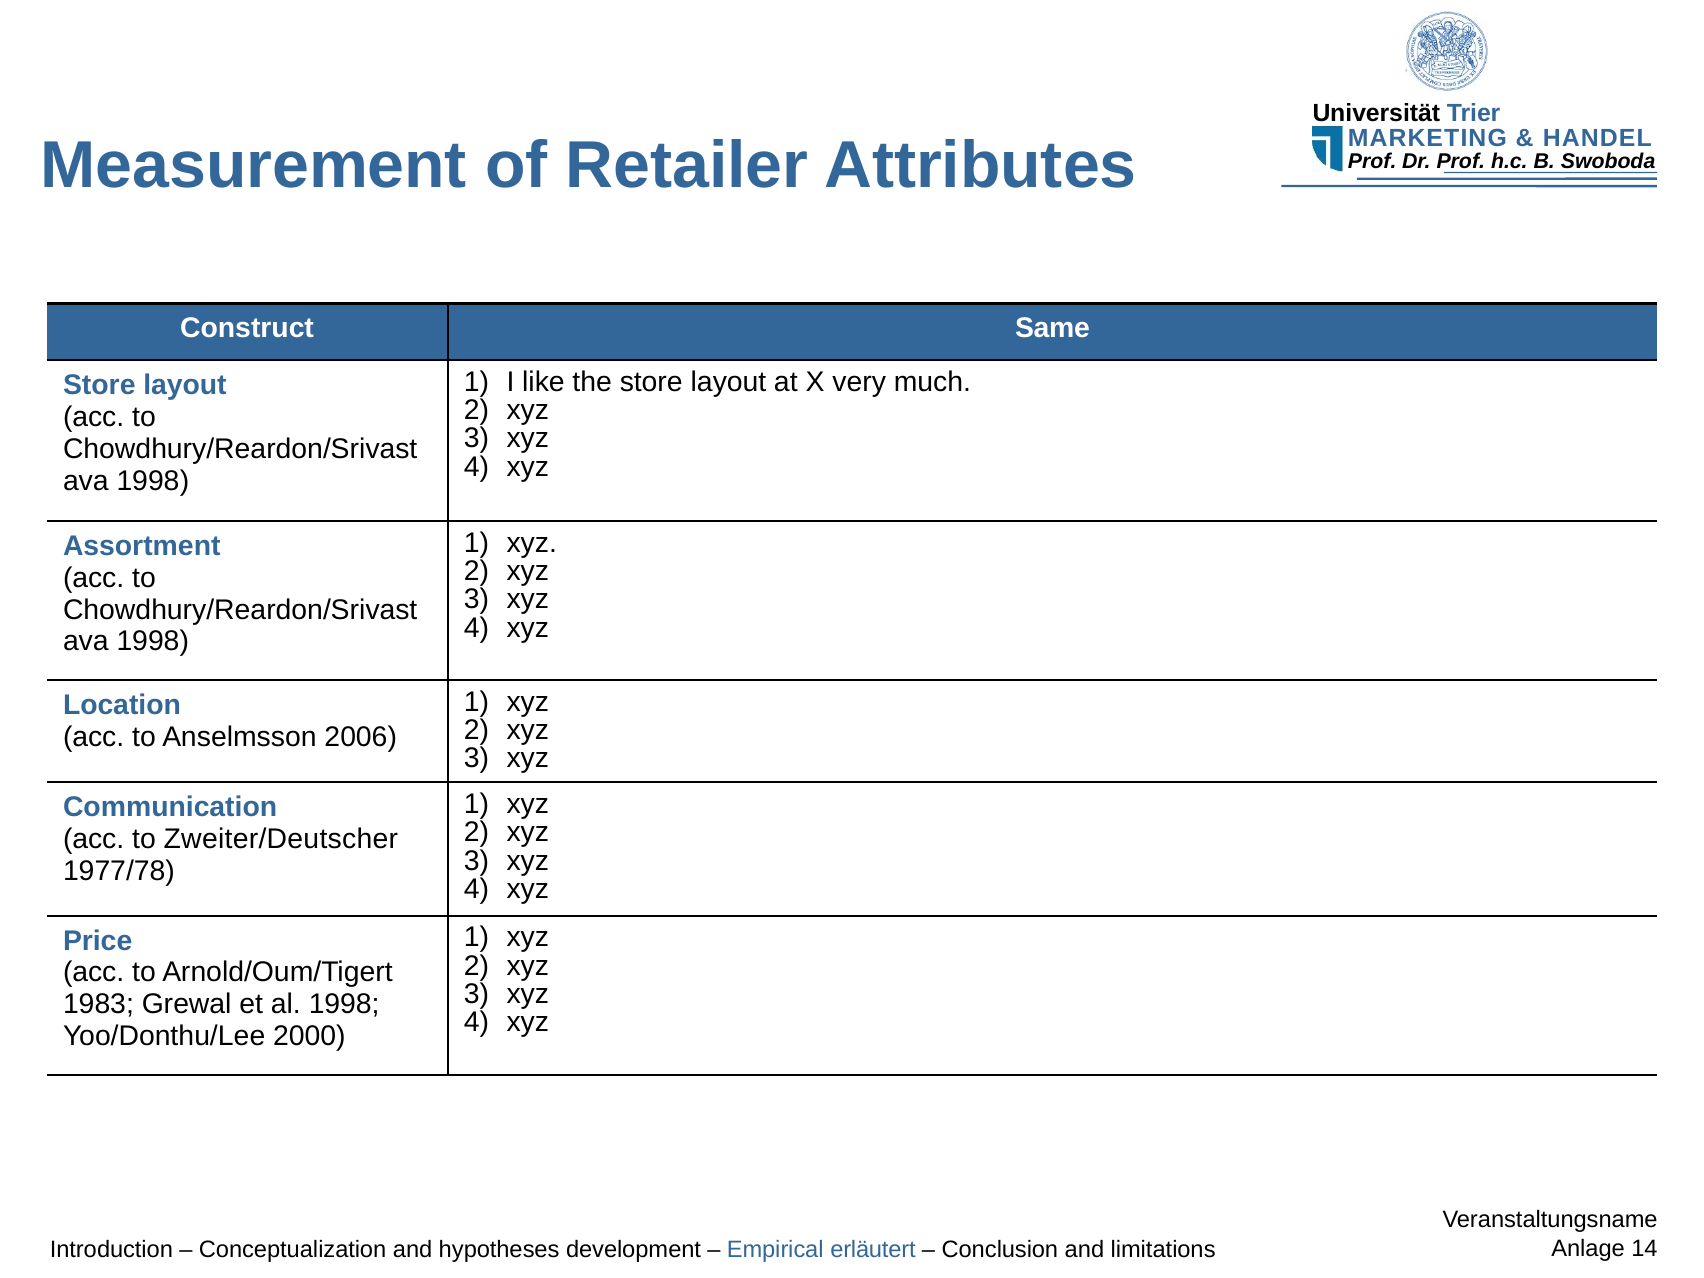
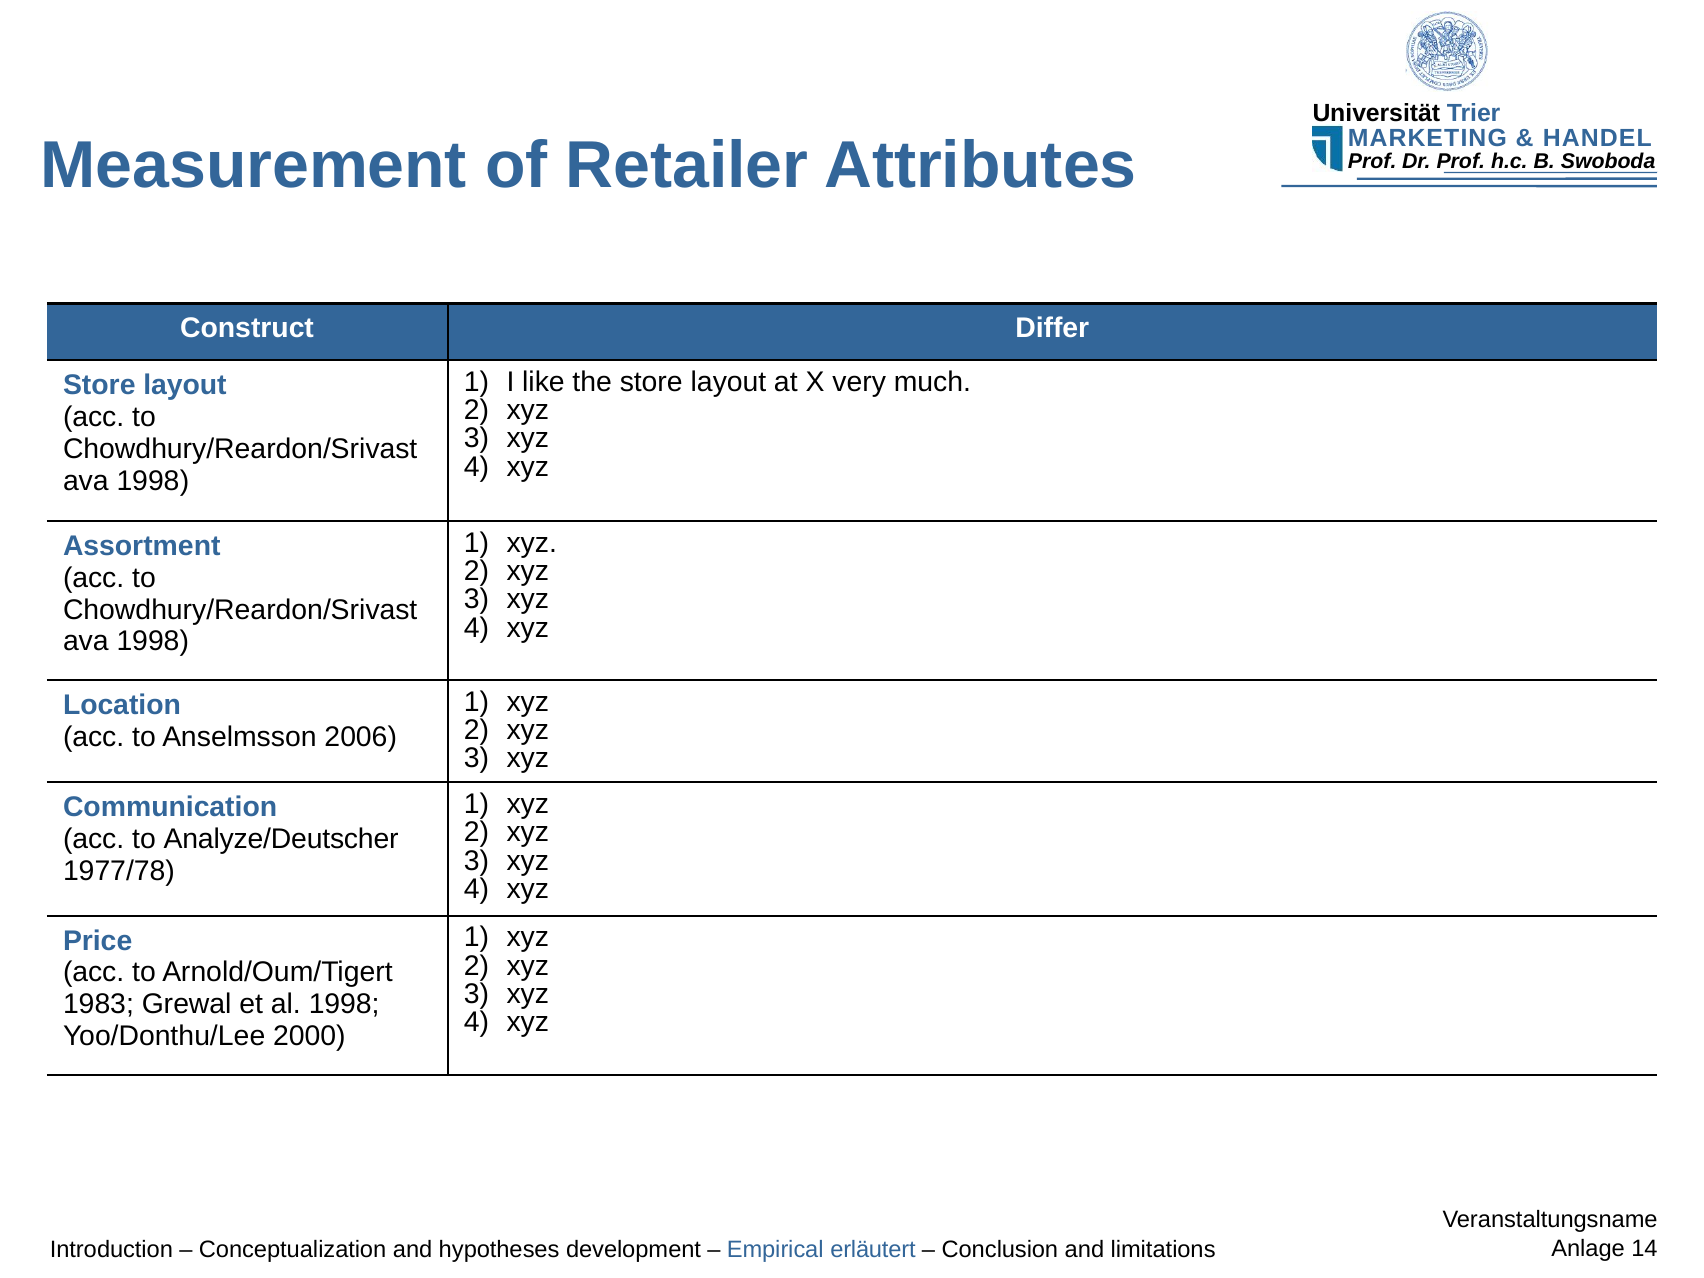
Same: Same -> Differ
Zweiter/Deutscher: Zweiter/Deutscher -> Analyze/Deutscher
